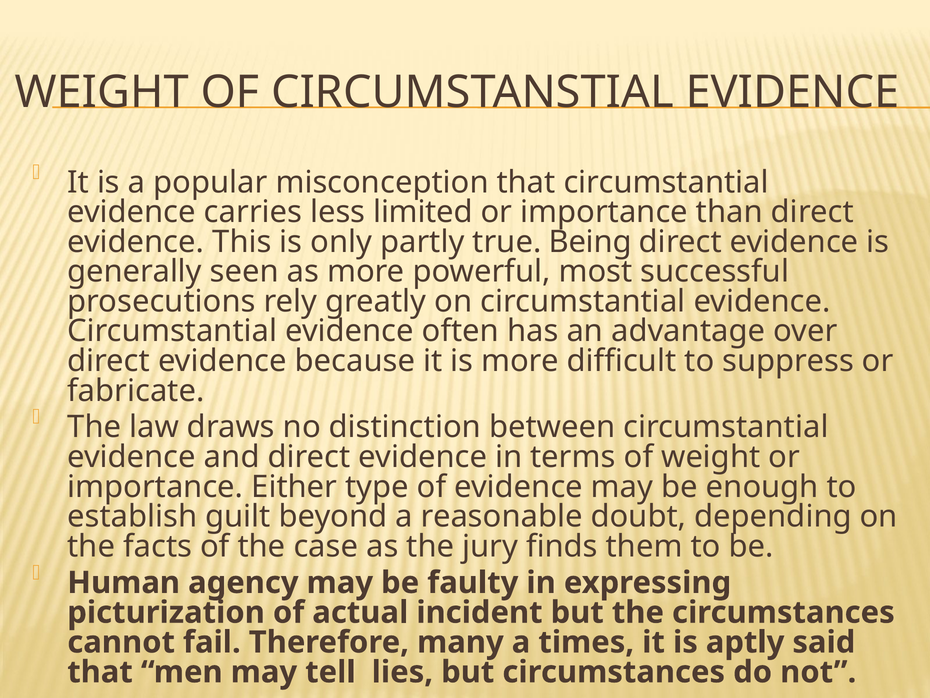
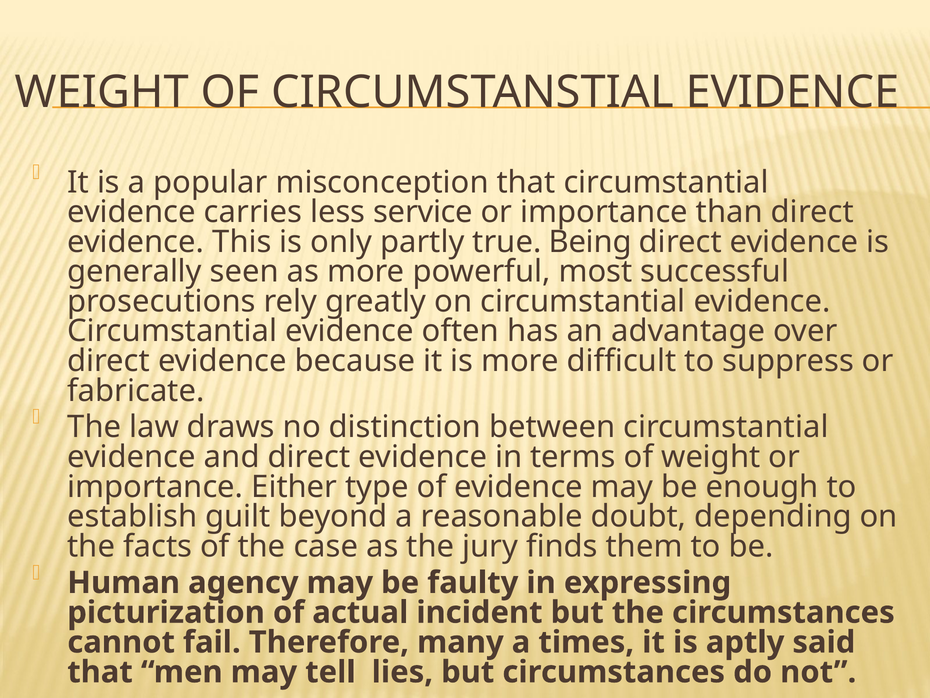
limited: limited -> service
